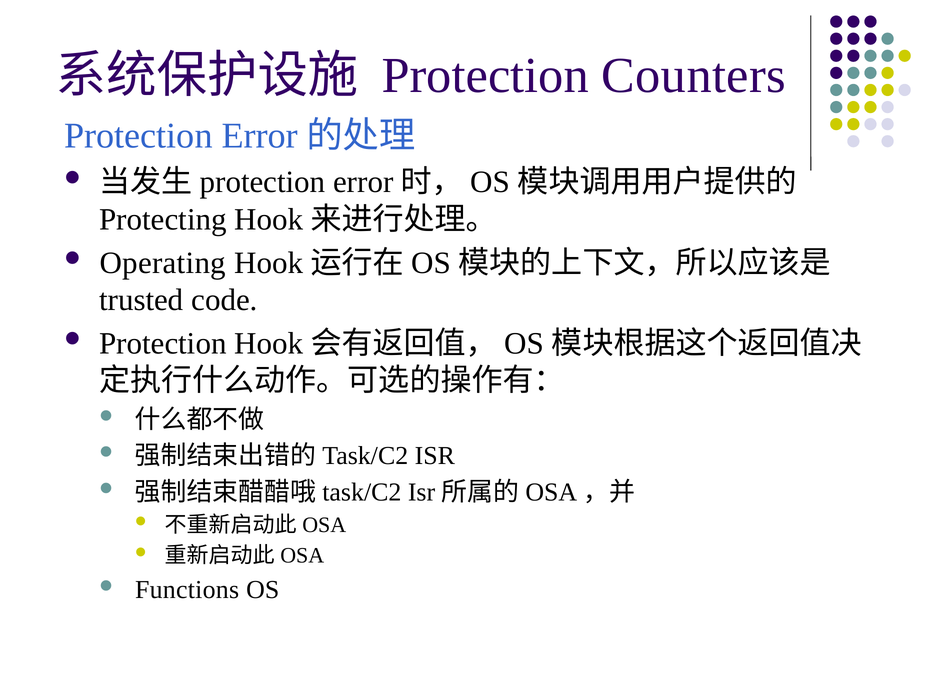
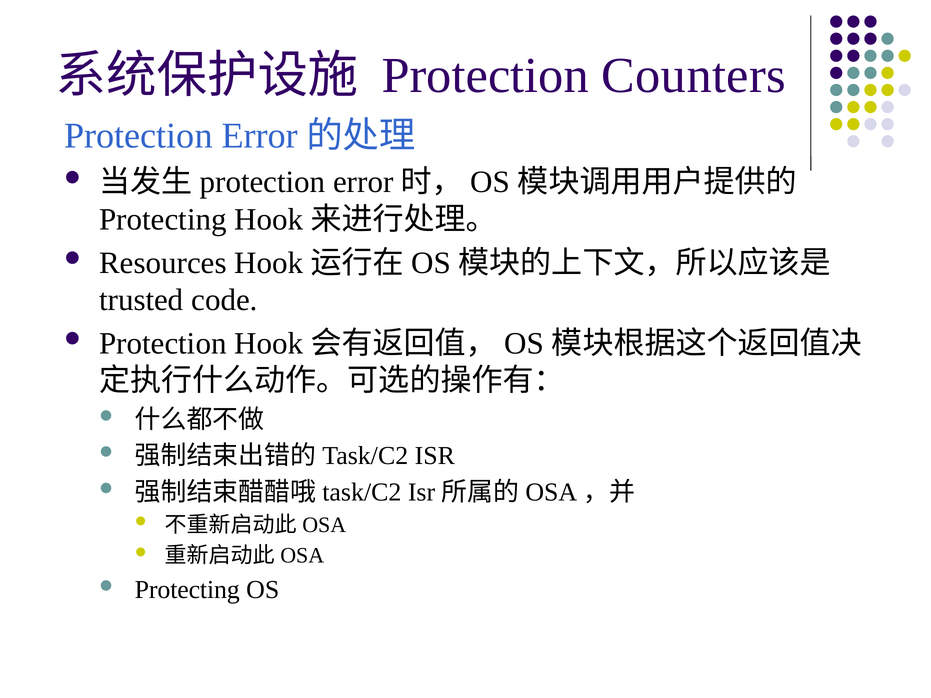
Operating: Operating -> Resources
Functions at (187, 590): Functions -> Protecting
